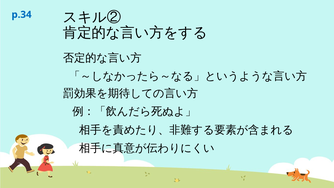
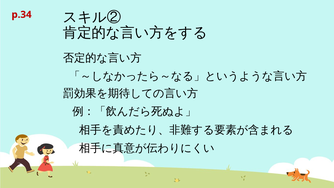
p.34 colour: blue -> red
